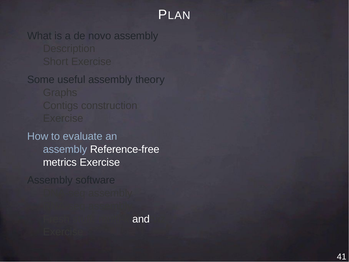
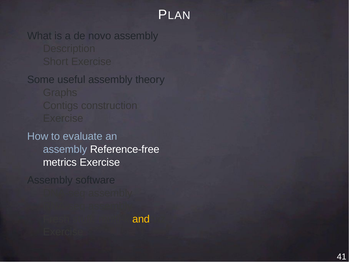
and colour: white -> yellow
